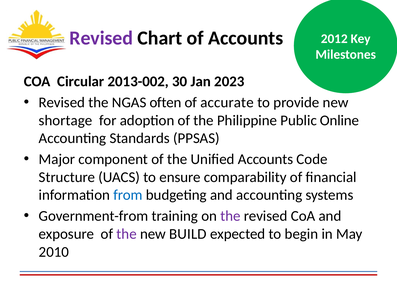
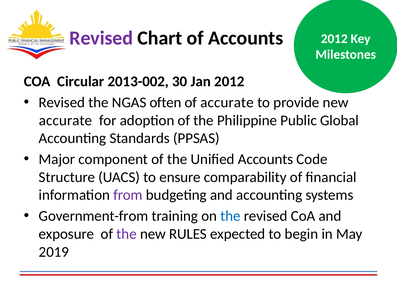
Jan 2023: 2023 -> 2012
shortage at (66, 120): shortage -> accurate
Online: Online -> Global
from colour: blue -> purple
the at (231, 216) colour: purple -> blue
BUILD: BUILD -> RULES
2010: 2010 -> 2019
